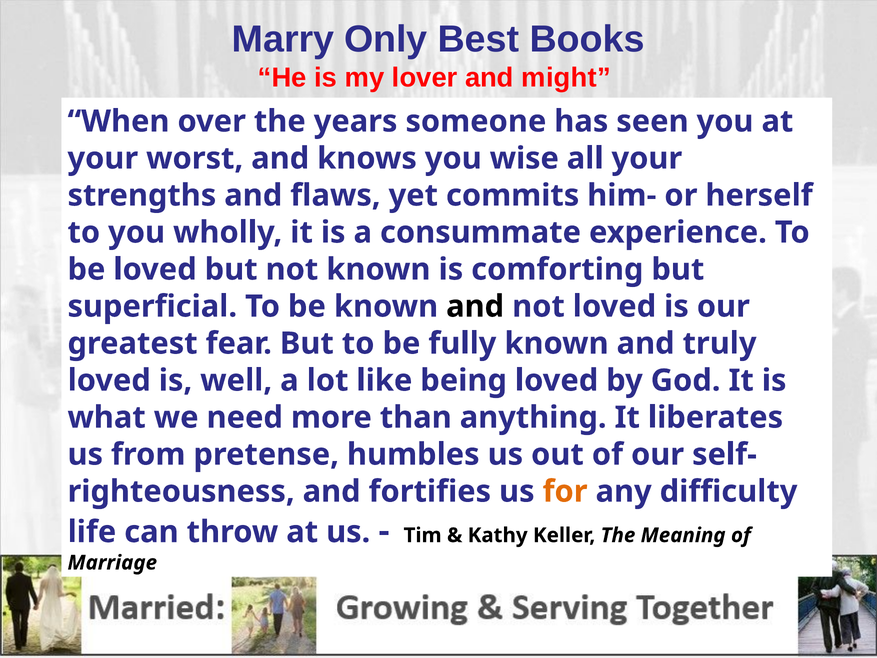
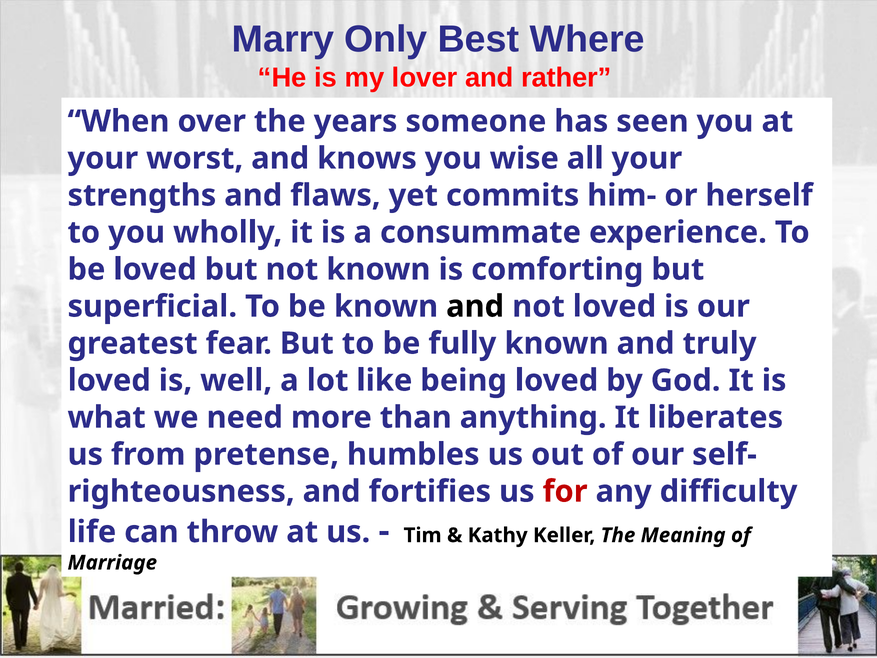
Books: Books -> Where
might: might -> rather
for at (565, 491) colour: orange -> red
